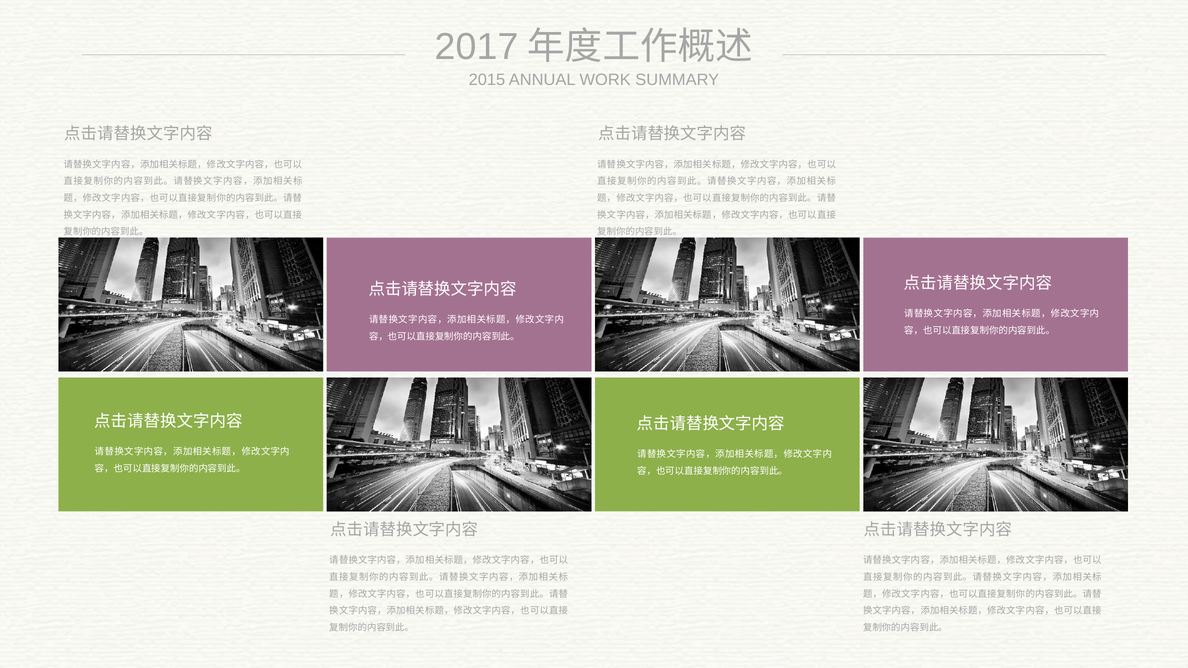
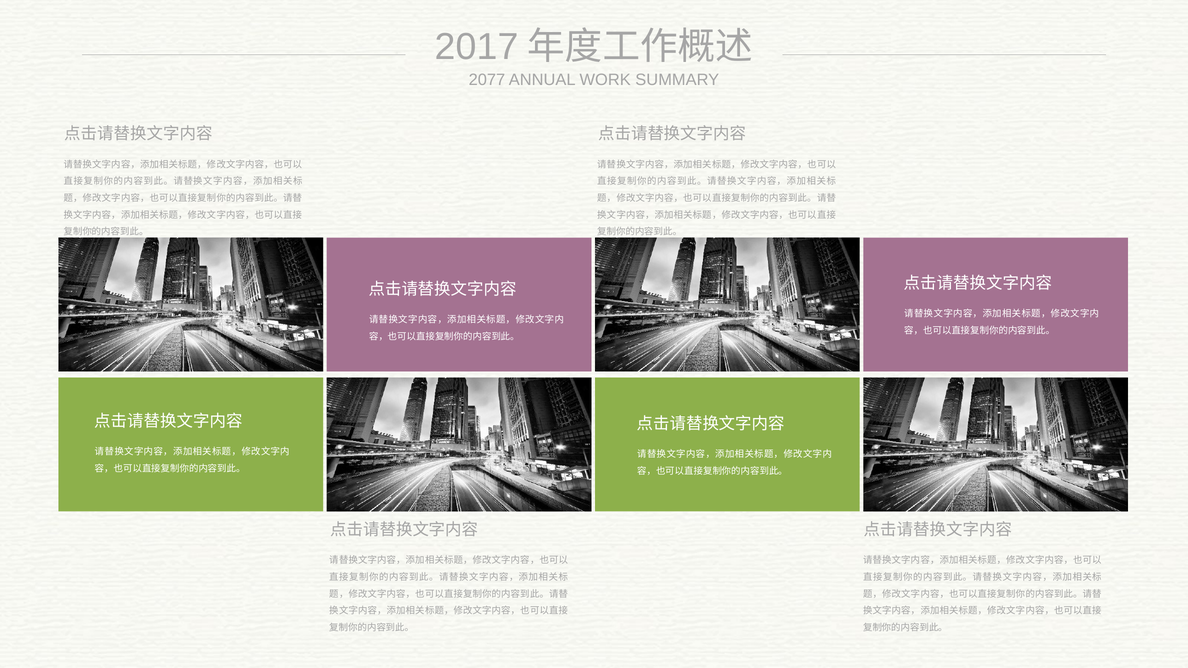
2015: 2015 -> 2077
